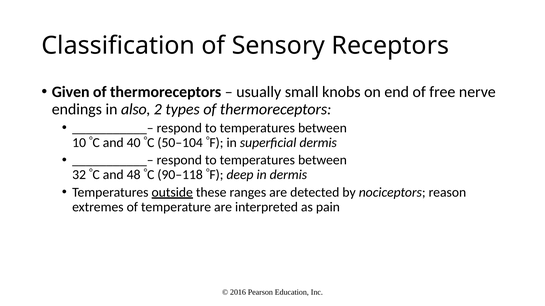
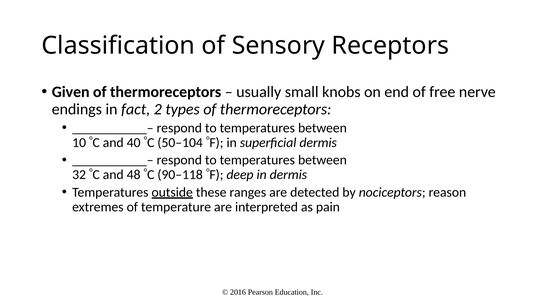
also: also -> fact
